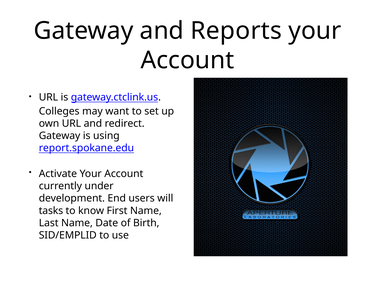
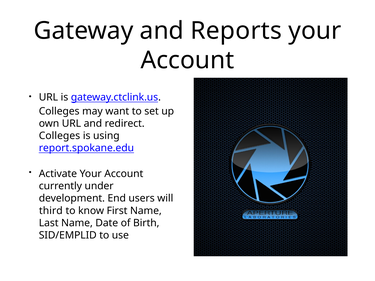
Gateway at (60, 136): Gateway -> Colleges
tasks: tasks -> third
